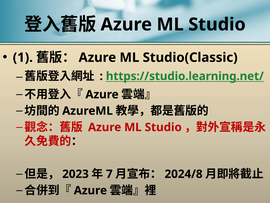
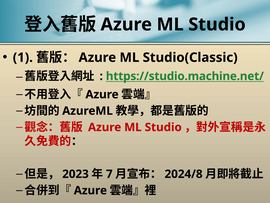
https://studio.learning.net/: https://studio.learning.net/ -> https://studio.machine.net/
